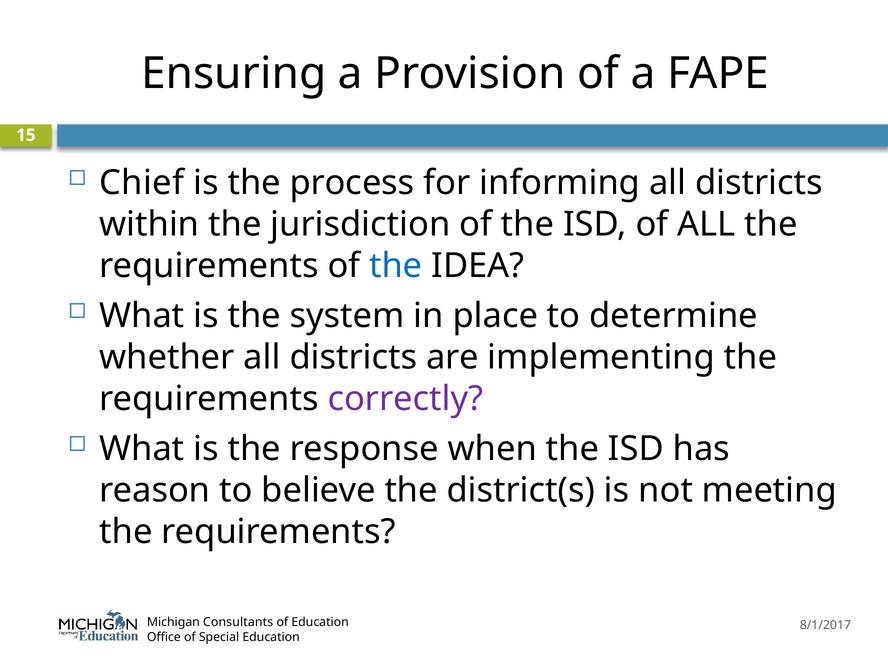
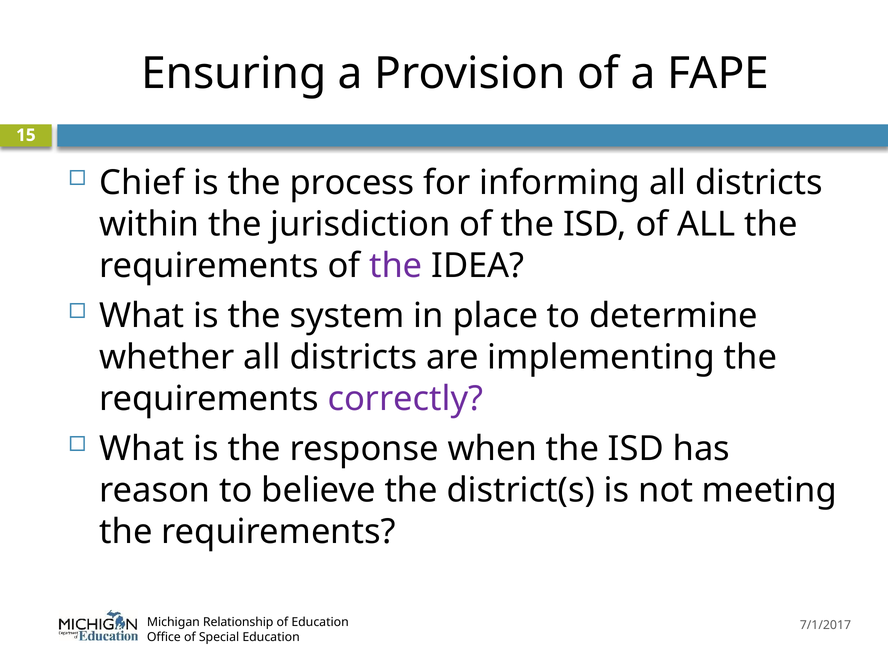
the at (396, 266) colour: blue -> purple
Consultants: Consultants -> Relationship
8/1/2017: 8/1/2017 -> 7/1/2017
